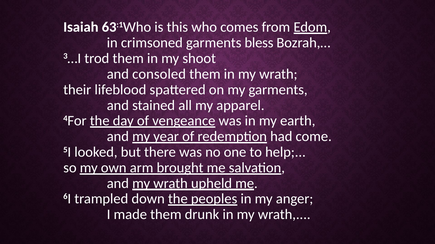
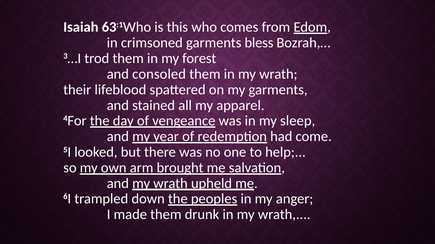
shoot: shoot -> forest
earth: earth -> sleep
